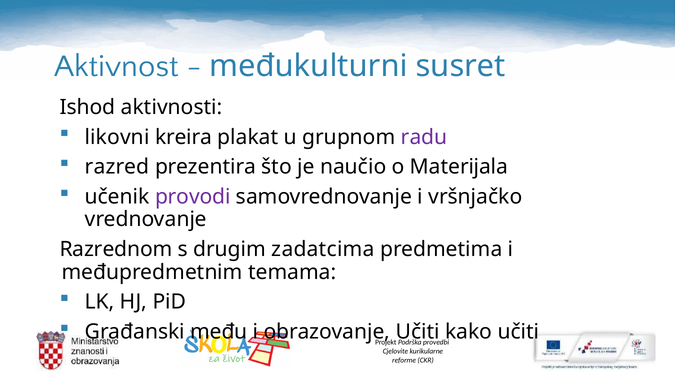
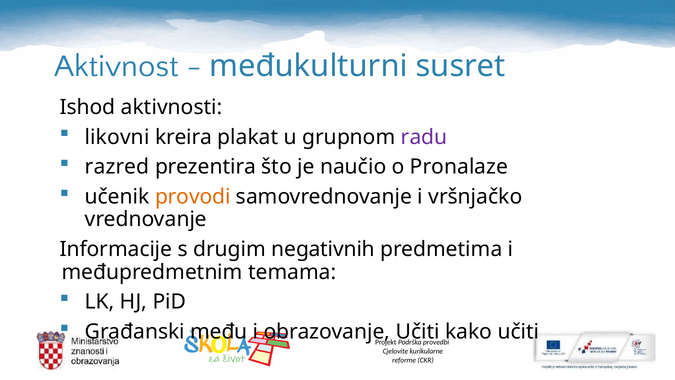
Materijala: Materijala -> Pronalaze
provodi colour: purple -> orange
Razrednom: Razrednom -> Informacije
zadatcima: zadatcima -> negativnih
